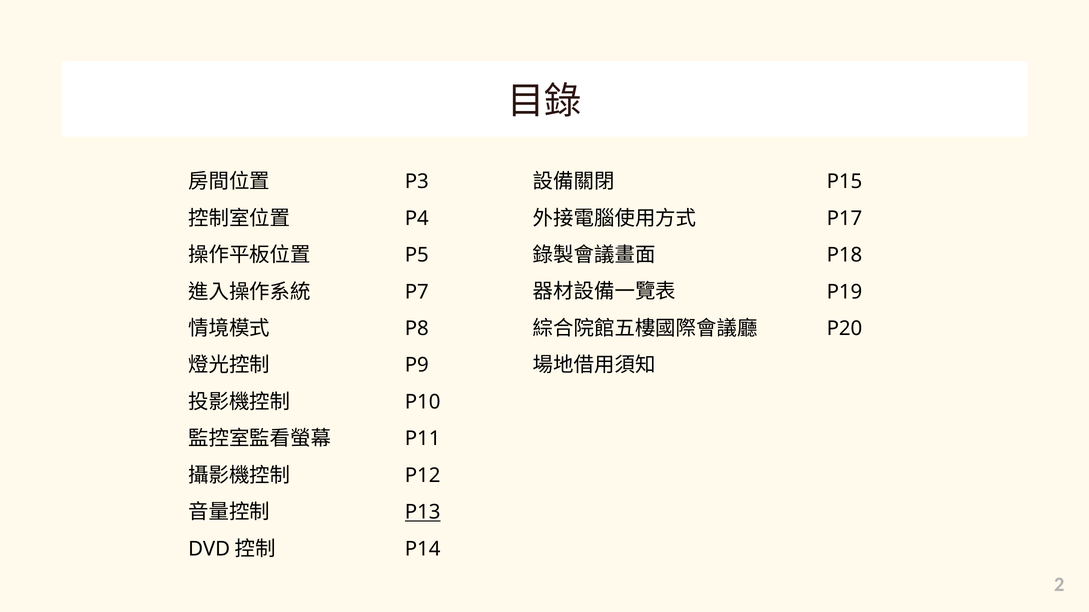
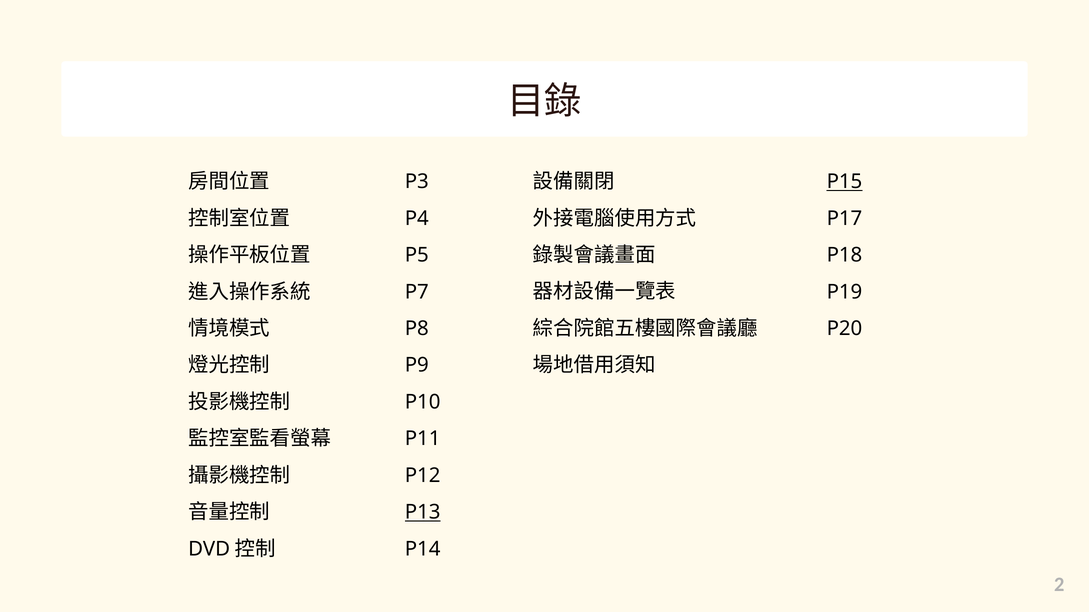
P15 underline: none -> present
